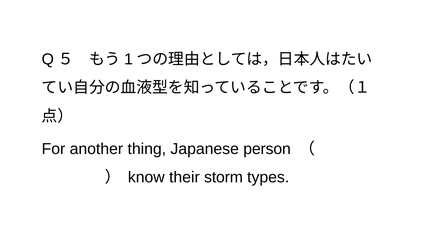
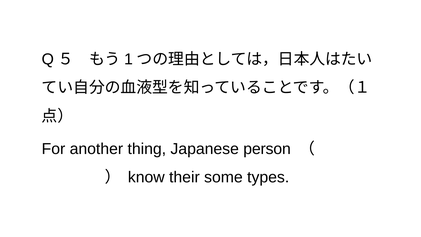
storm: storm -> some
